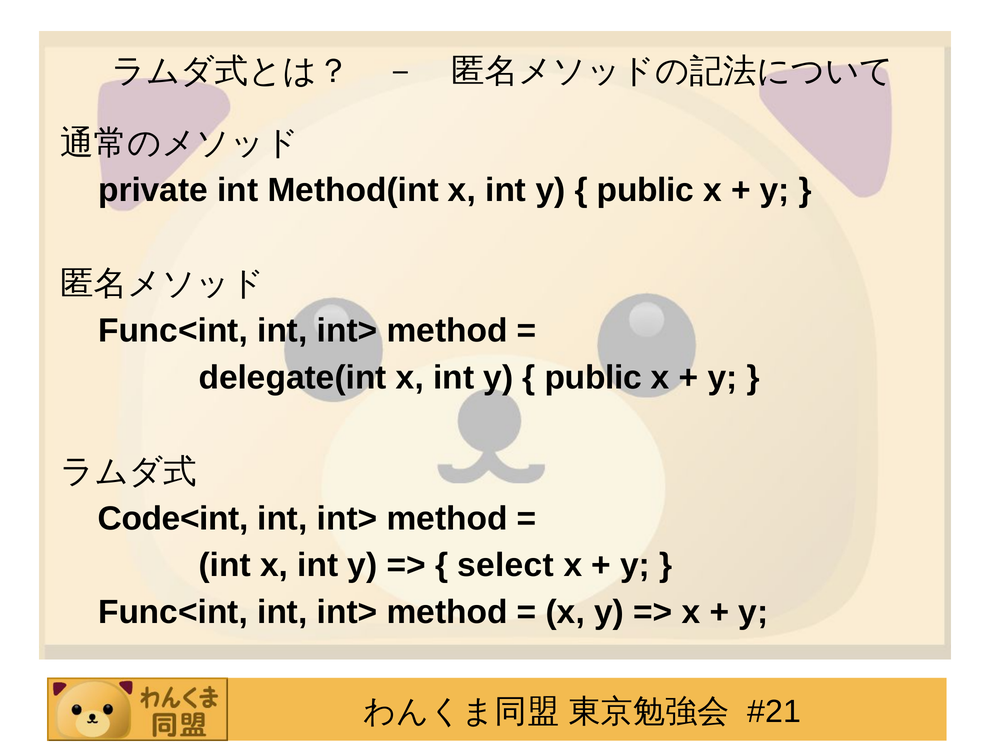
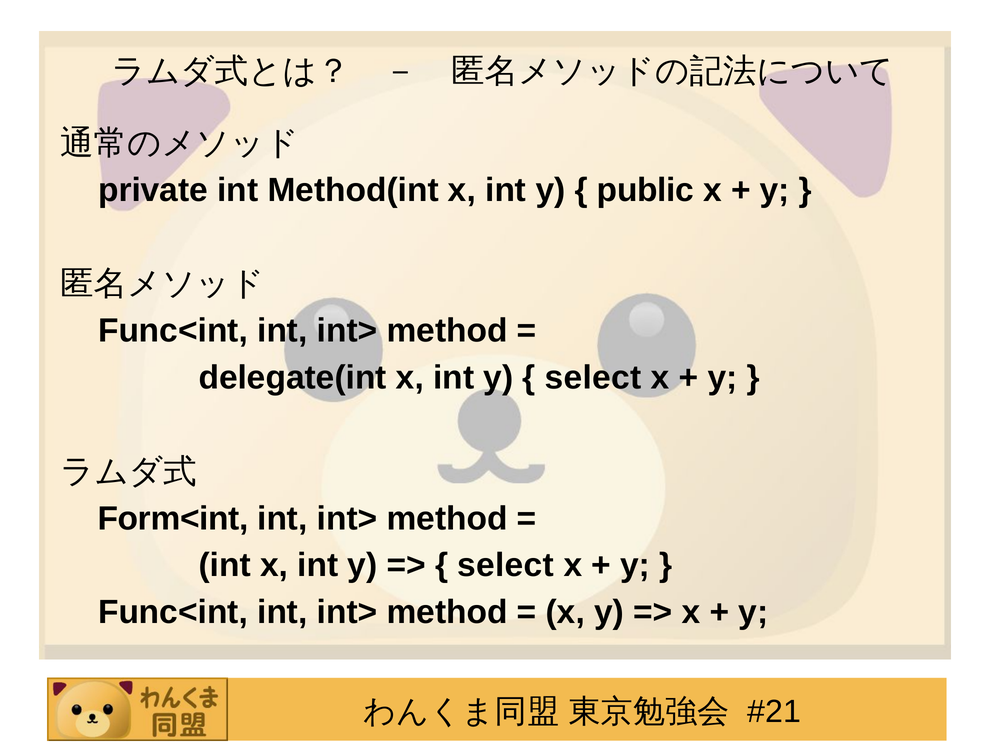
public at (593, 378): public -> select
Code<int: Code<int -> Form<int
